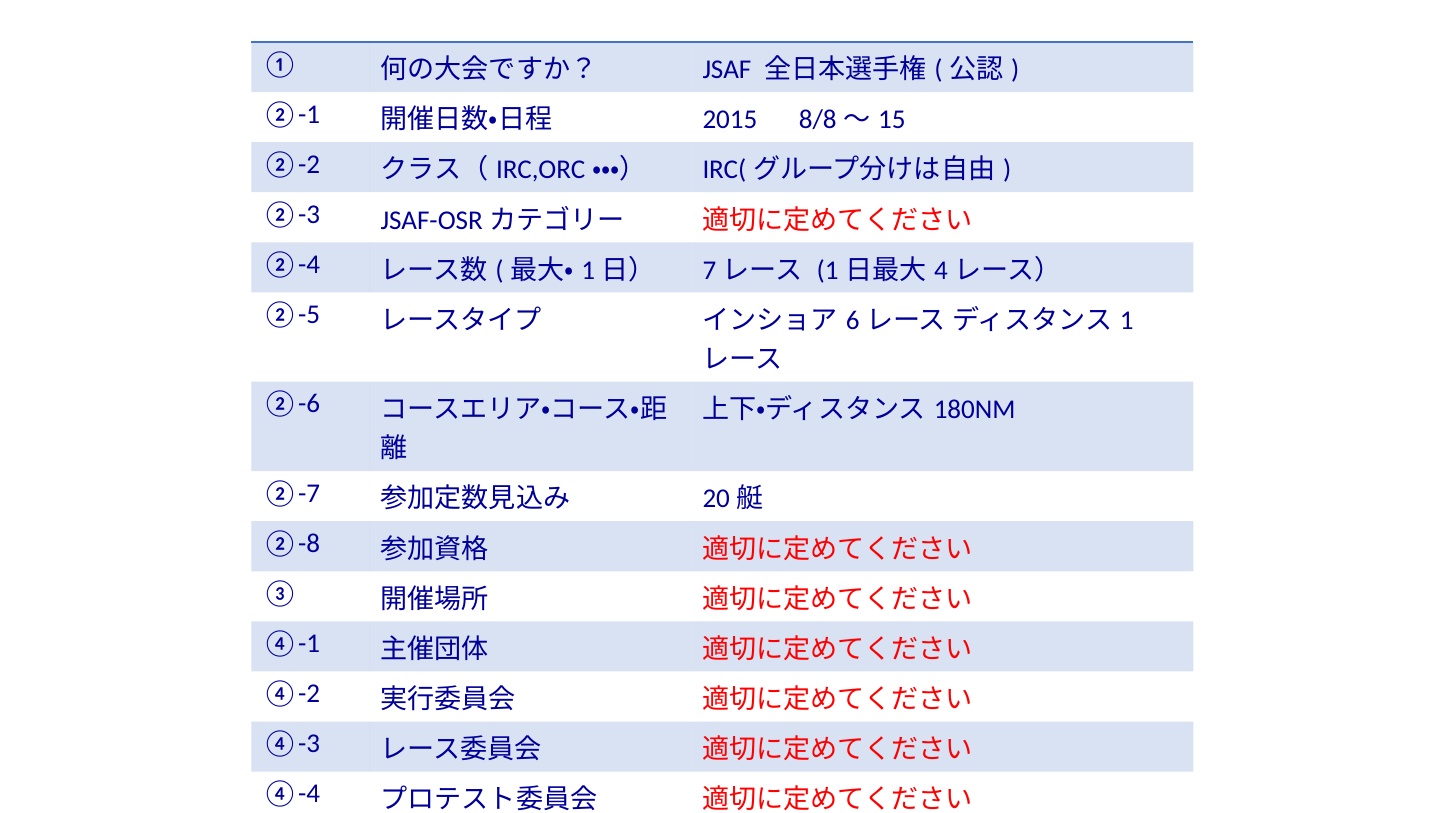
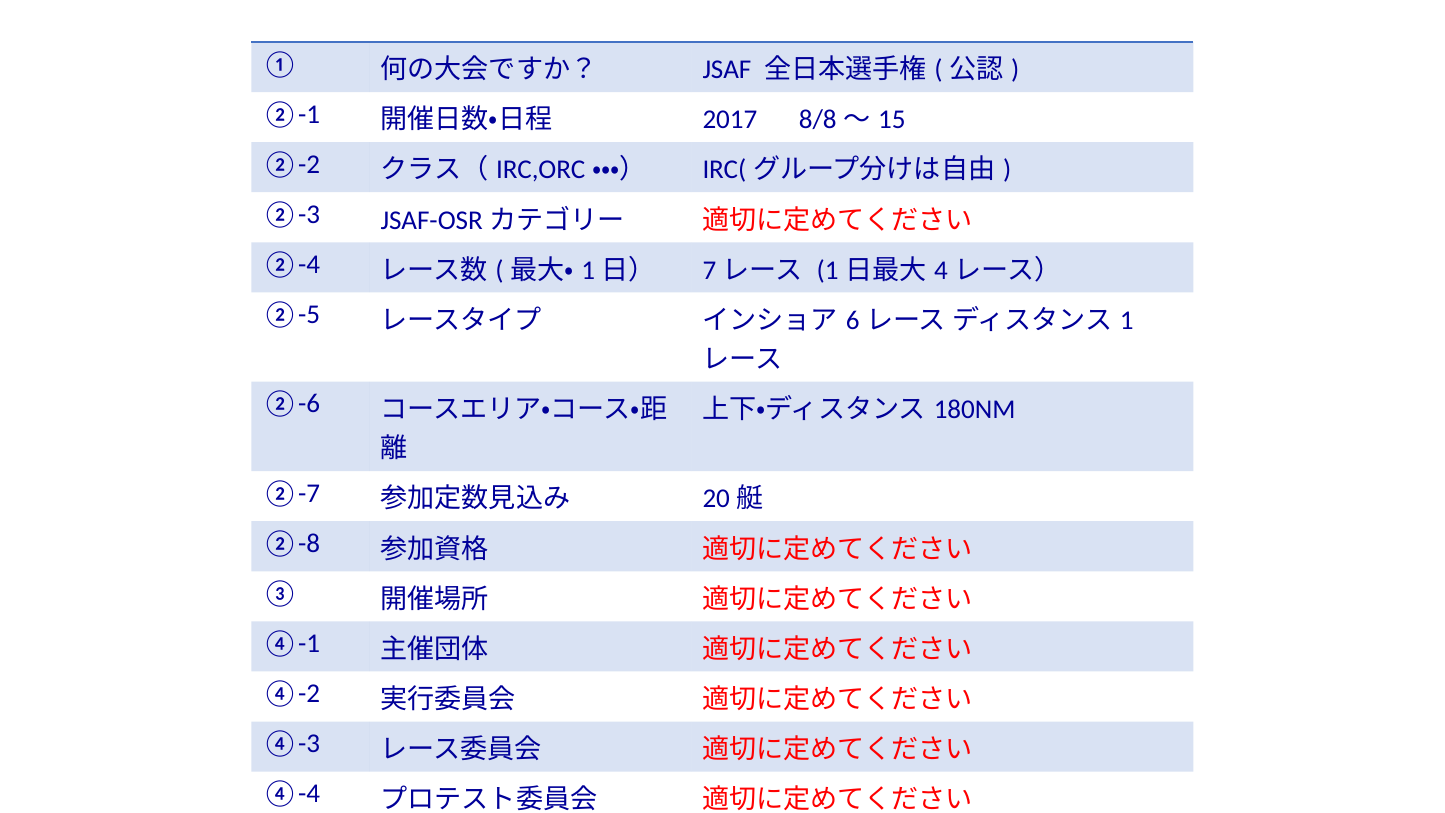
2015: 2015 -> 2017
